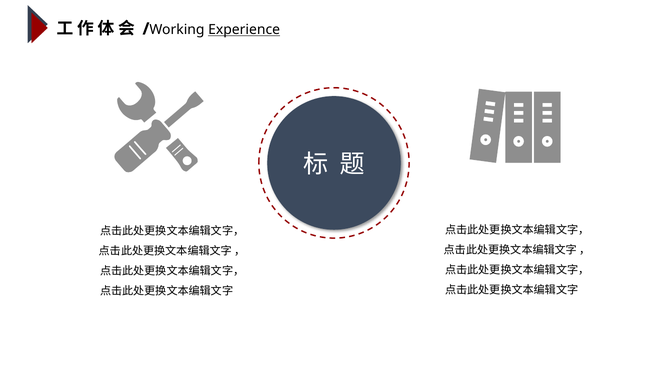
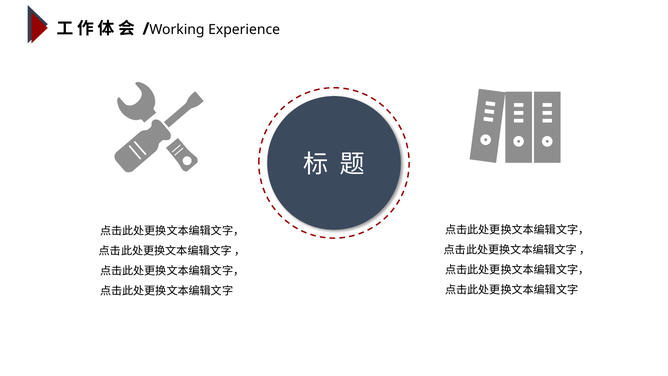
Experience underline: present -> none
